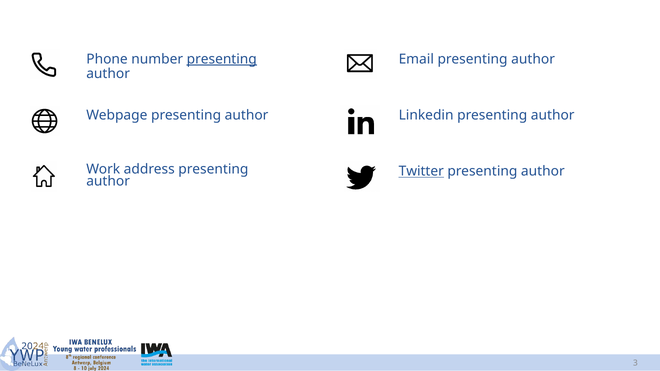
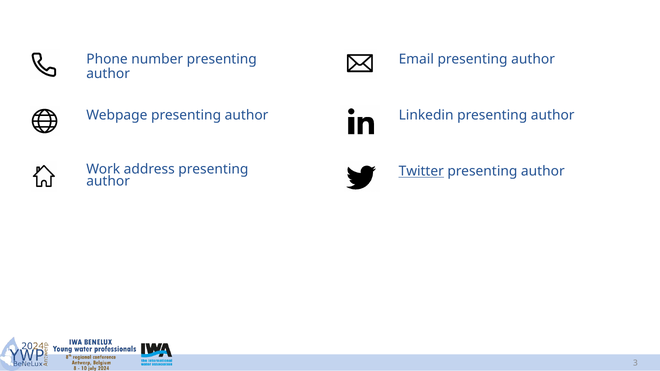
presenting at (222, 59) underline: present -> none
